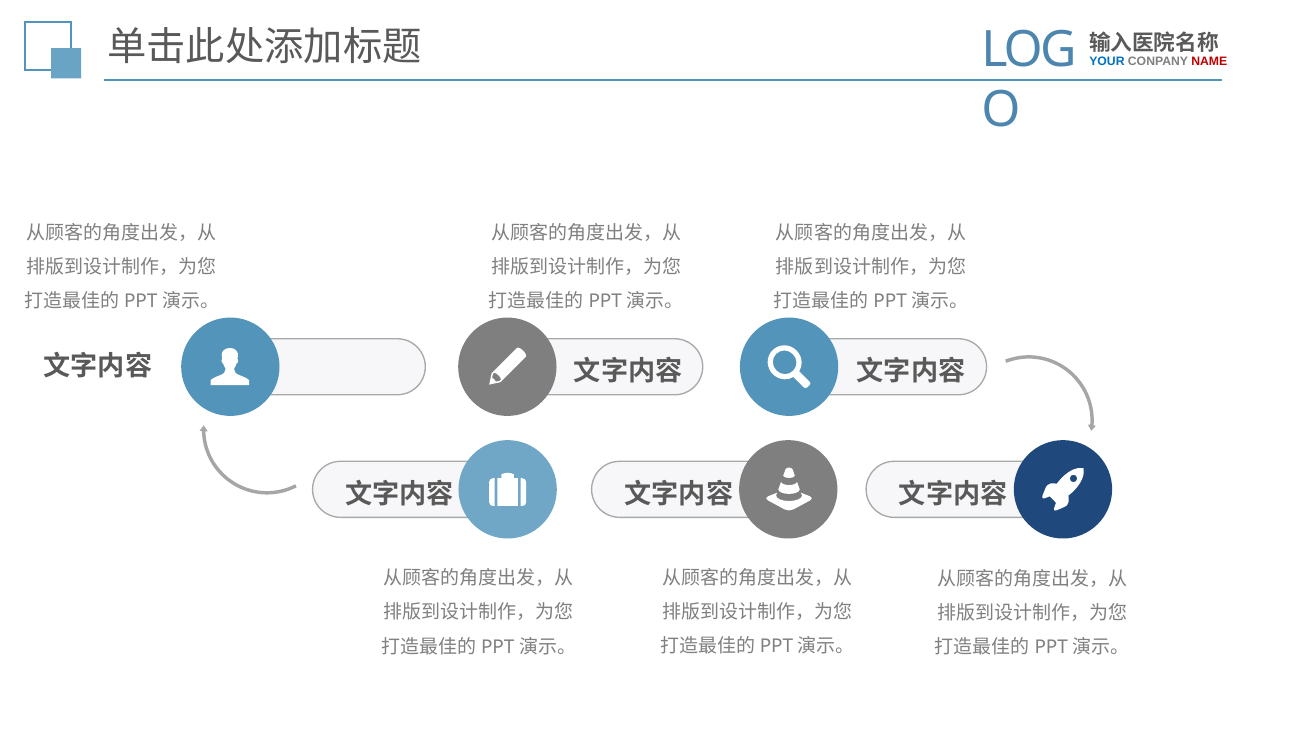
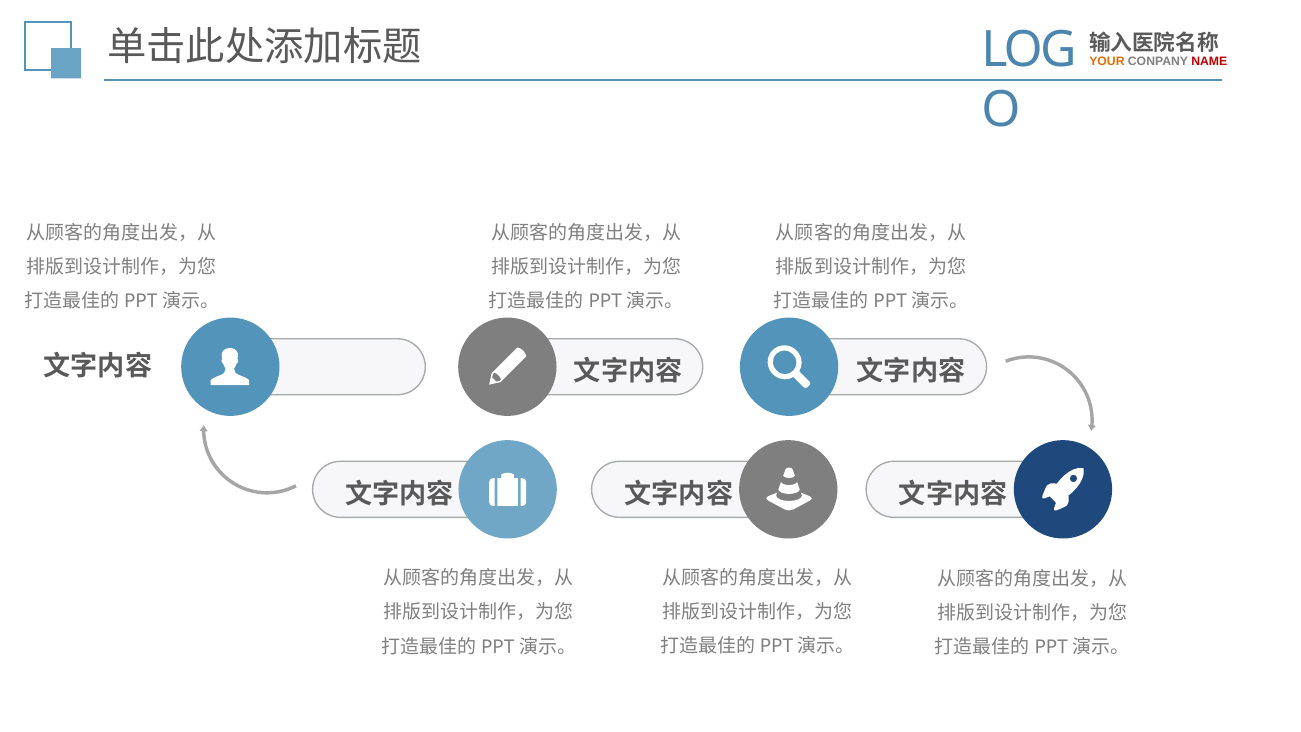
YOUR colour: blue -> orange
